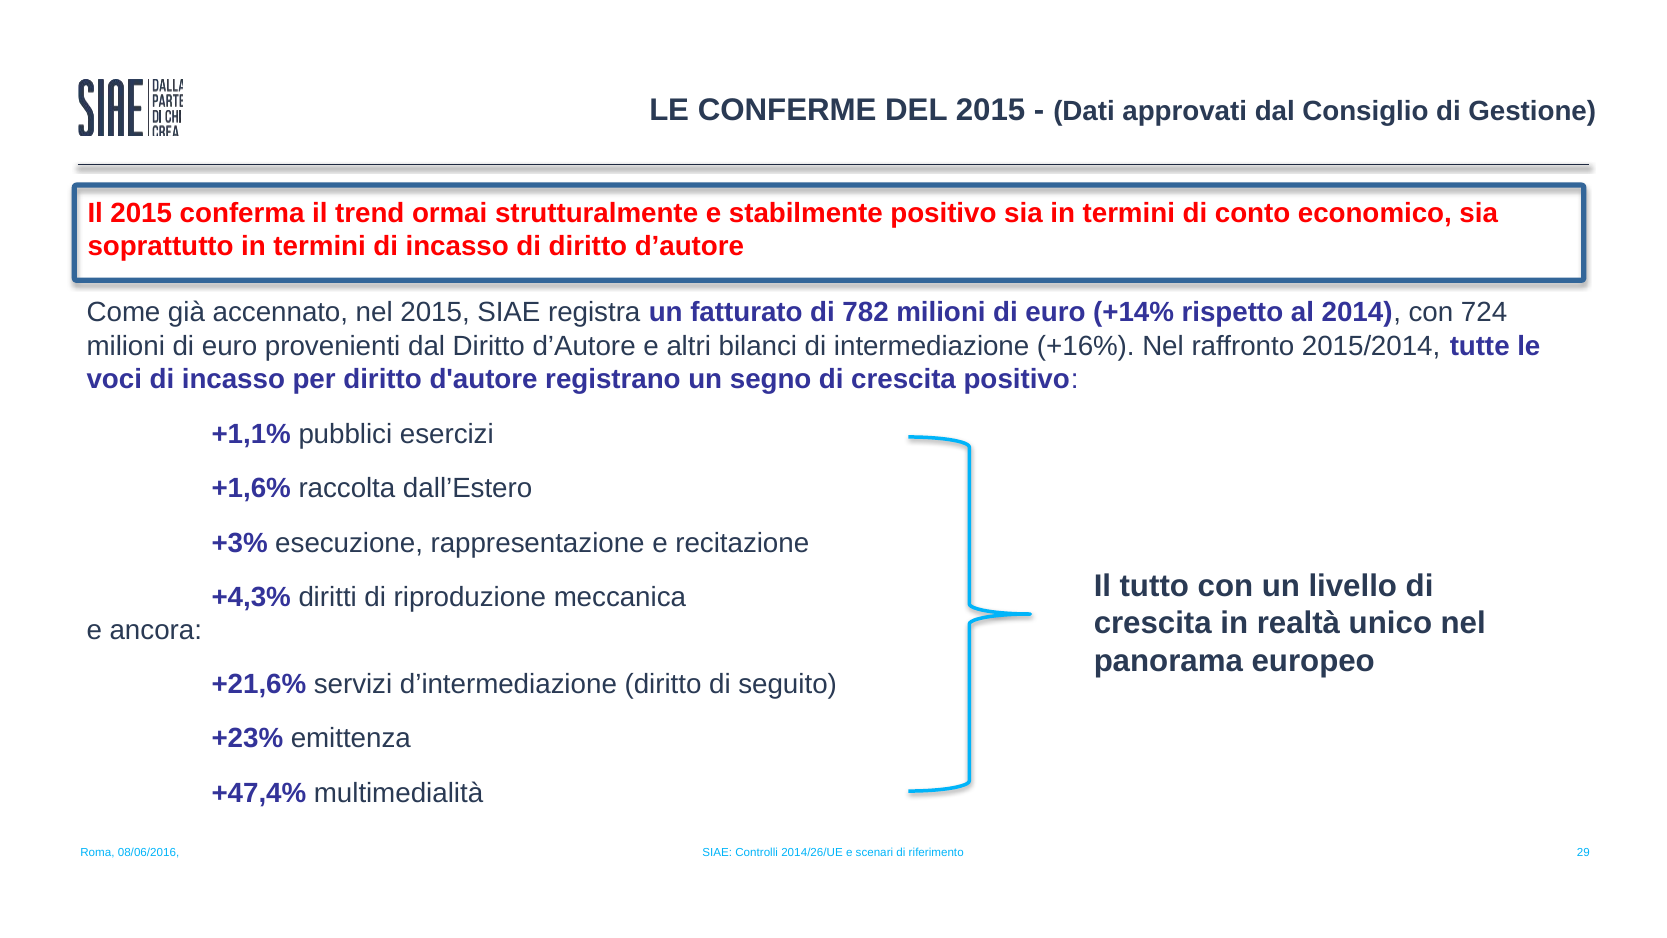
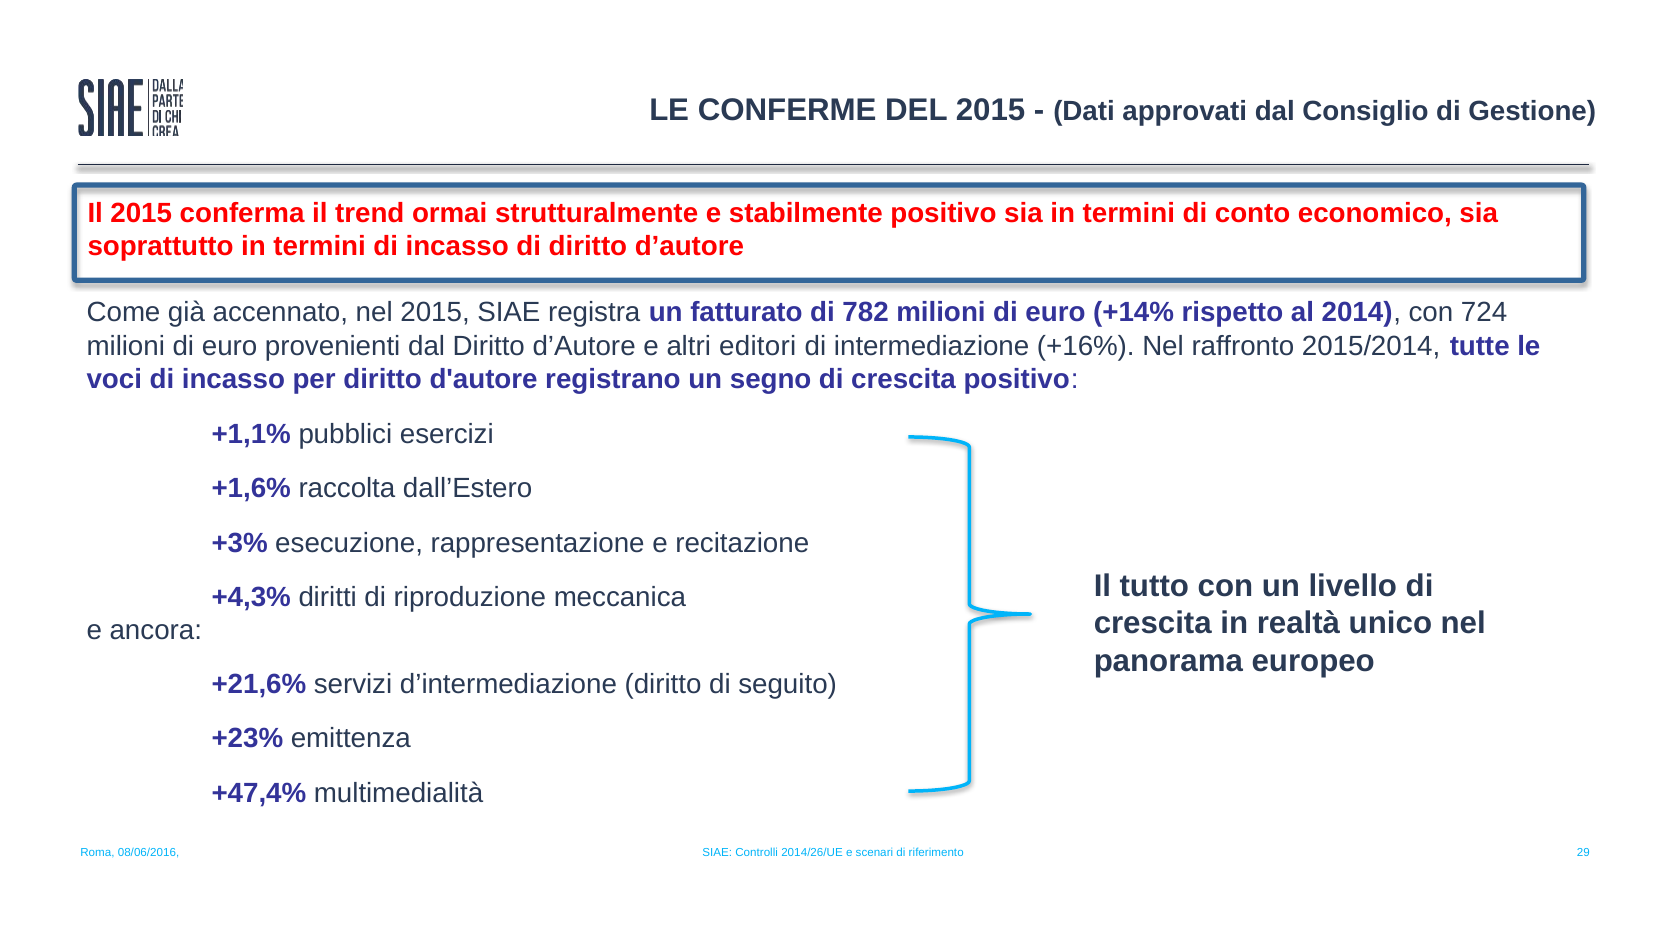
bilanci: bilanci -> editori
